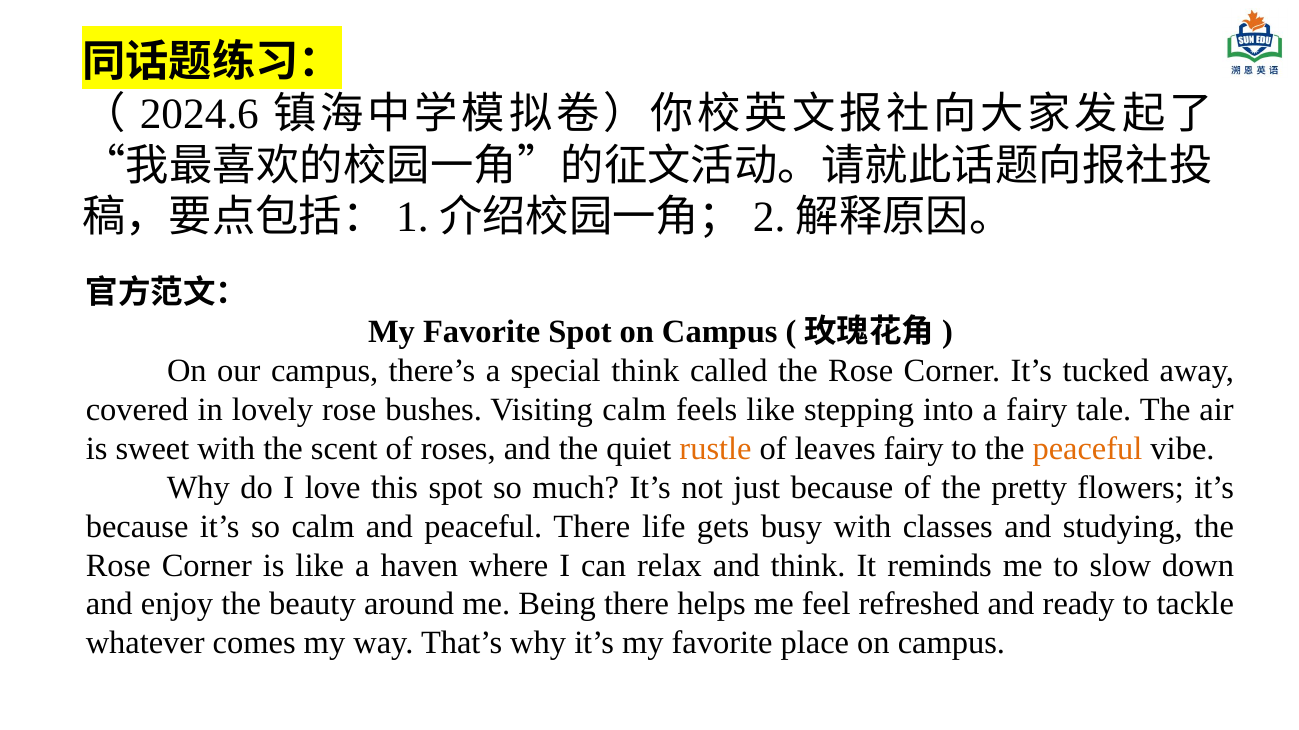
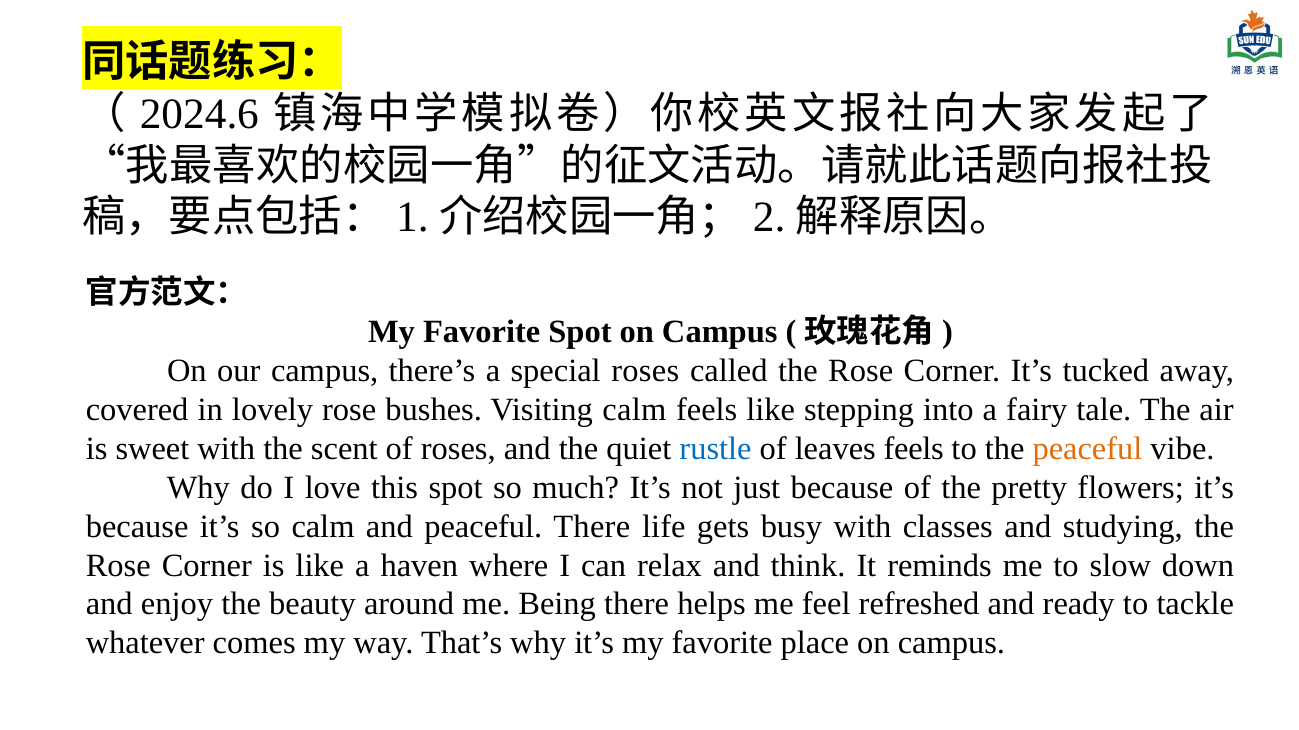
special think: think -> roses
rustle colour: orange -> blue
leaves fairy: fairy -> feels
